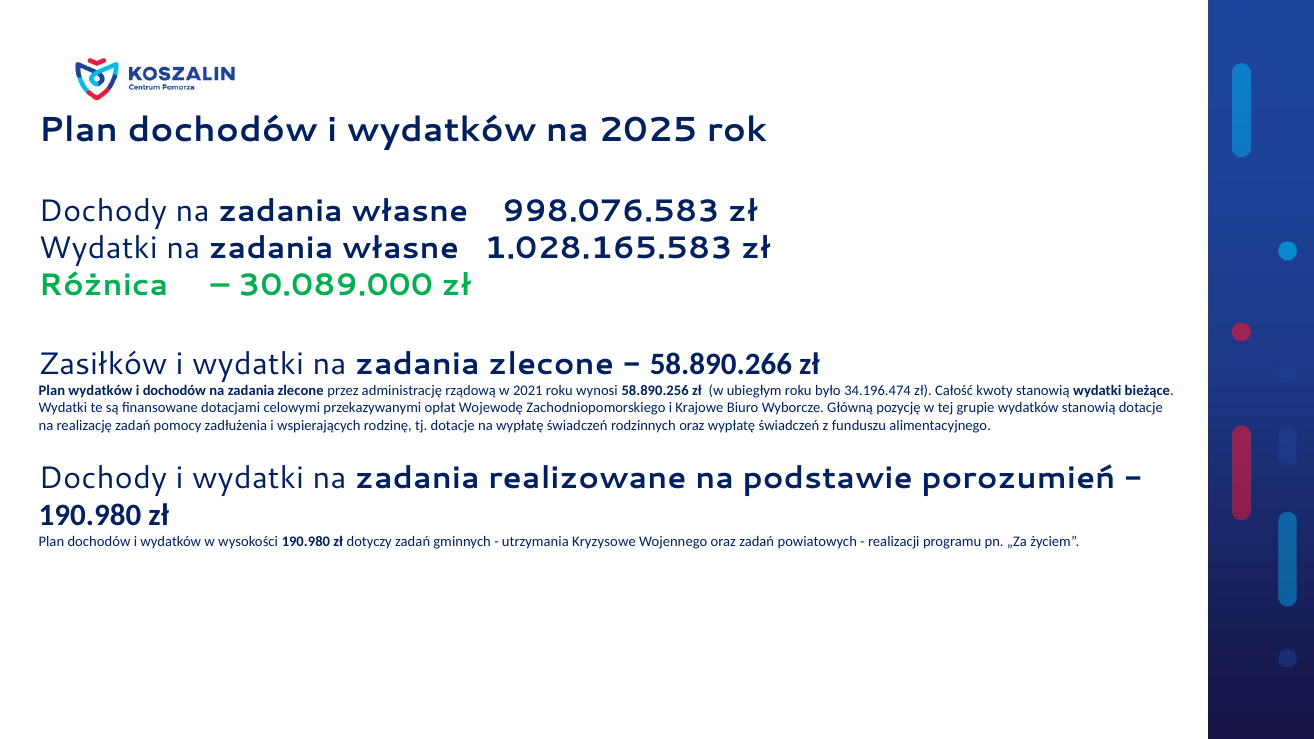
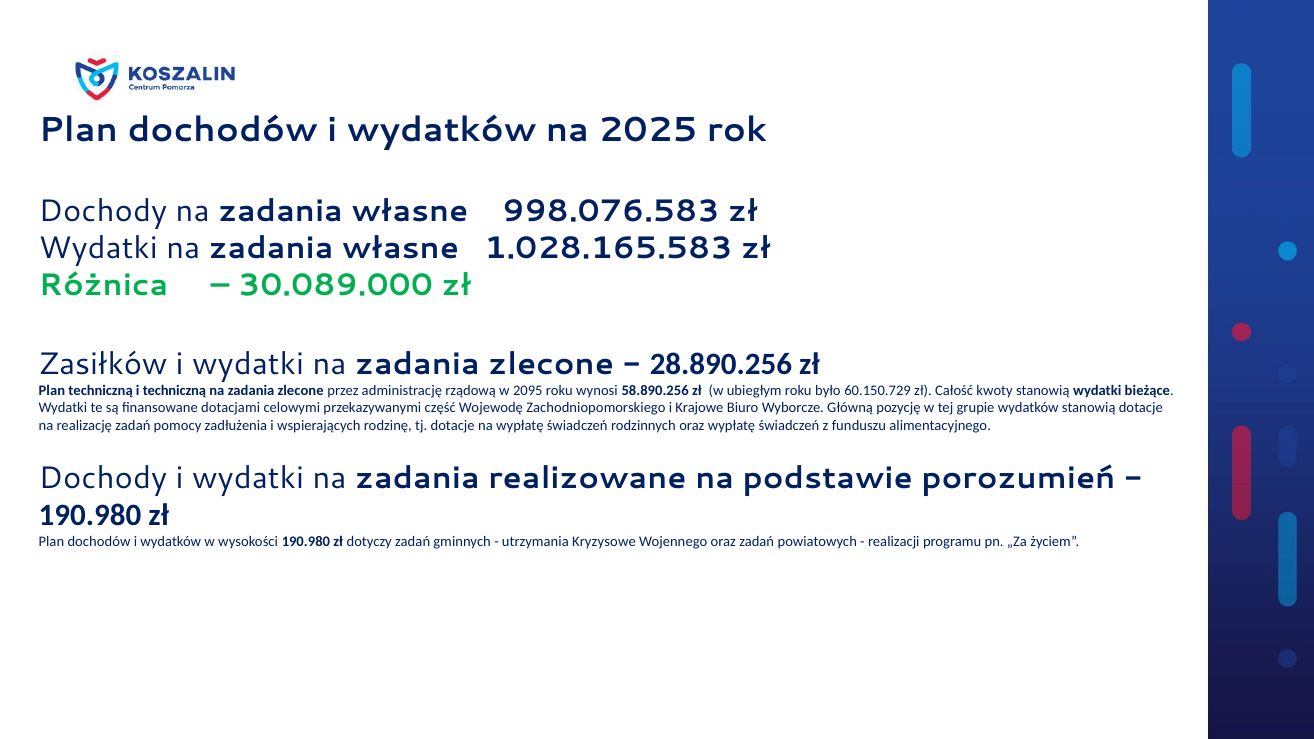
58.890.266: 58.890.266 -> 28.890.256
Plan wydatków: wydatków -> techniczną
i dochodów: dochodów -> techniczną
2021: 2021 -> 2095
34.196.474: 34.196.474 -> 60.150.729
opłat: opłat -> część
